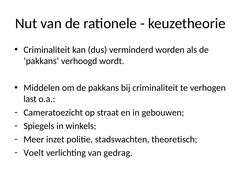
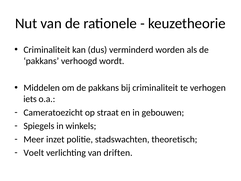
last: last -> iets
gedrag: gedrag -> driften
